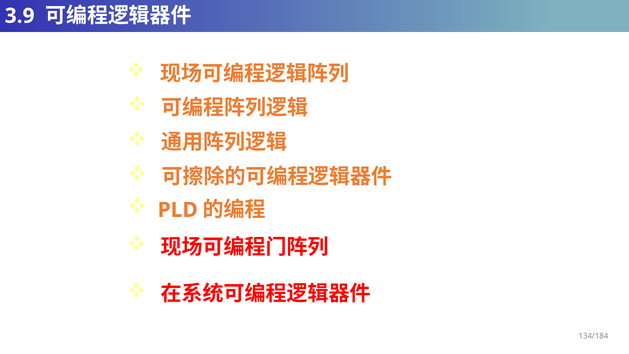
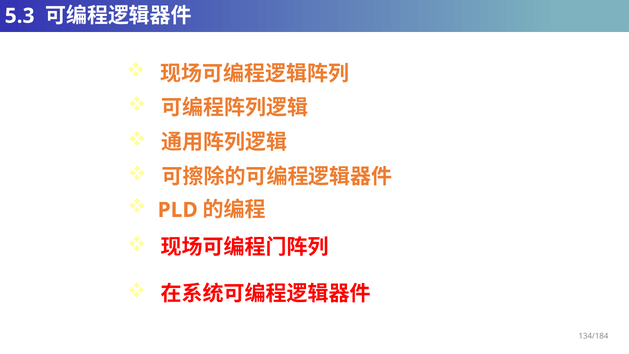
3.9: 3.9 -> 5.3
